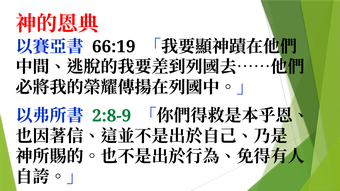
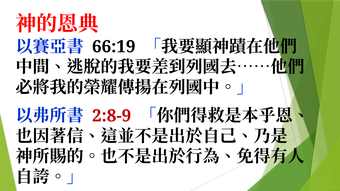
2:8-9 colour: green -> red
